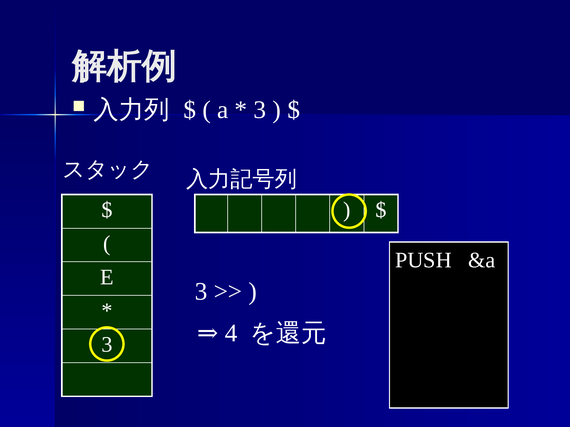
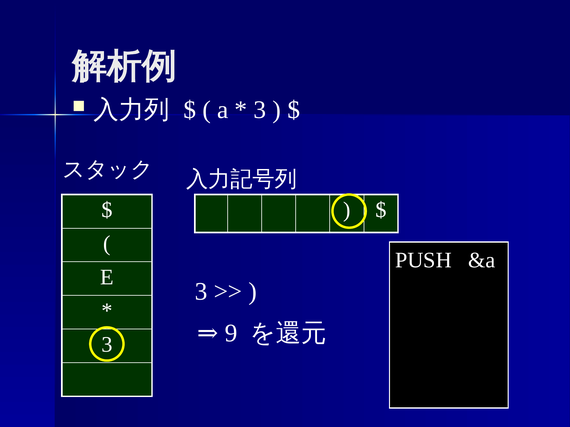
4: 4 -> 9
